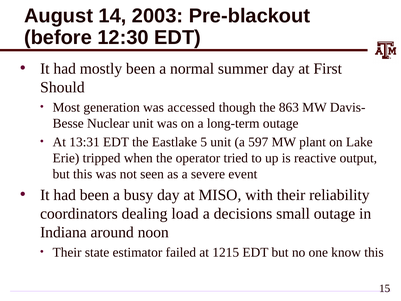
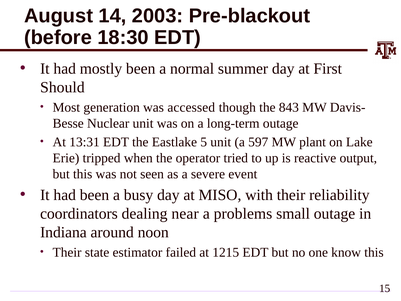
12:30: 12:30 -> 18:30
863: 863 -> 843
load: load -> near
decisions: decisions -> problems
